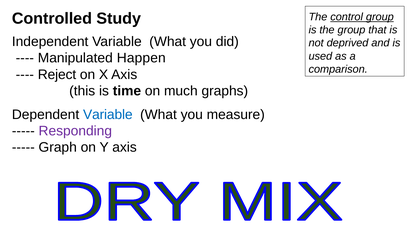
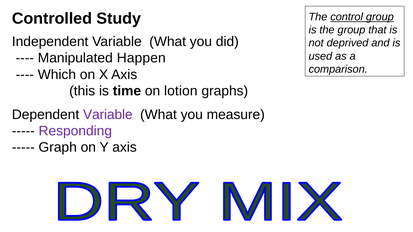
Reject: Reject -> Which
much: much -> lotion
Variable at (108, 115) colour: blue -> purple
